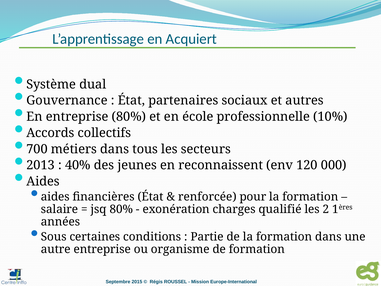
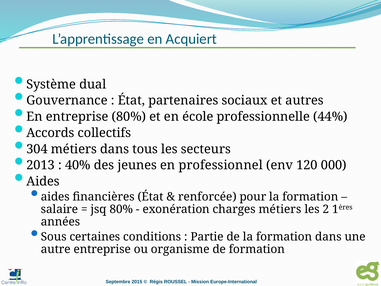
10%: 10% -> 44%
700: 700 -> 304
reconnaissent: reconnaissent -> professionnel
charges qualifié: qualifié -> métiers
